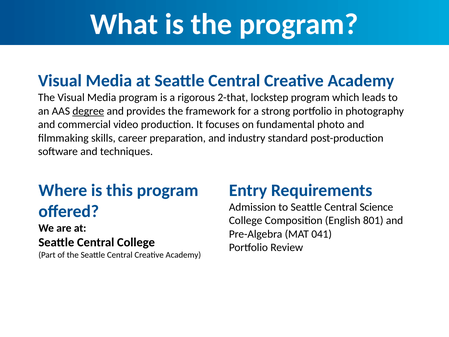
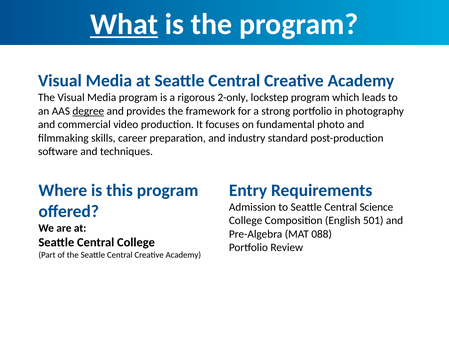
What underline: none -> present
2-that: 2-that -> 2-only
801: 801 -> 501
041: 041 -> 088
